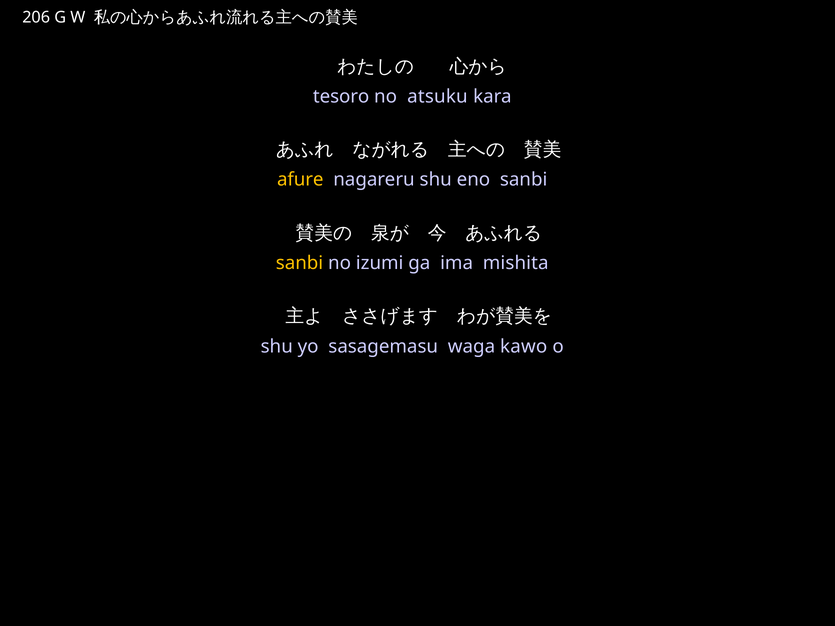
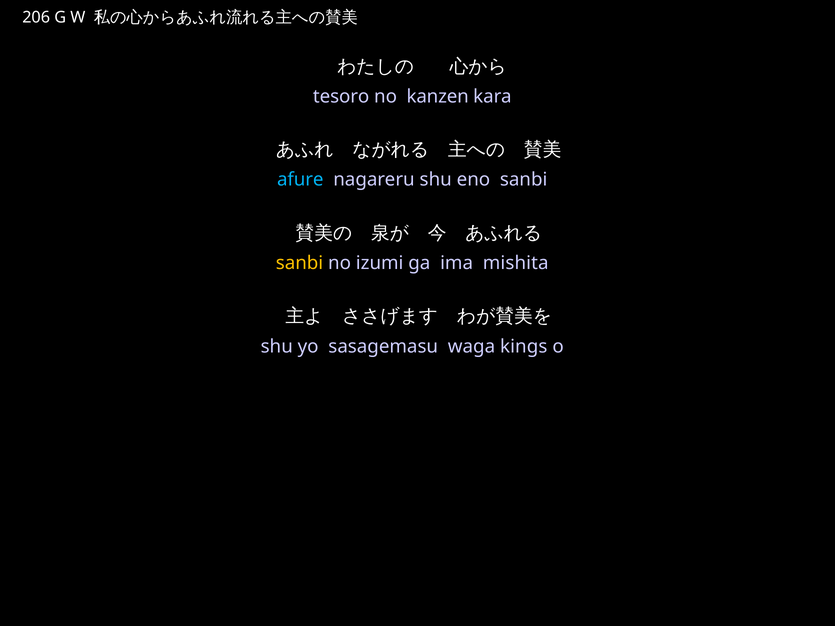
atsuku: atsuku -> kanzen
afure colour: yellow -> light blue
kawo: kawo -> kings
